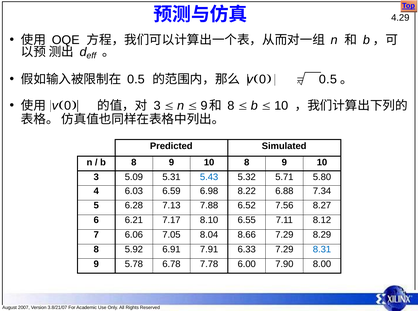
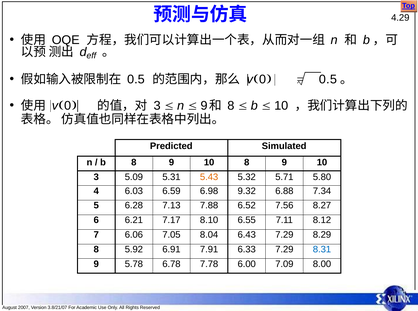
5.43 colour: blue -> orange
8.22: 8.22 -> 9.32
8.66: 8.66 -> 6.43
7.90: 7.90 -> 7.09
